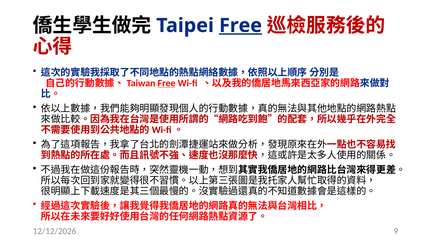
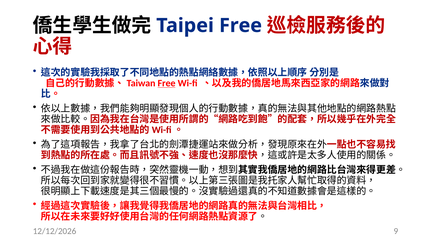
Free at (241, 26) underline: present -> none
